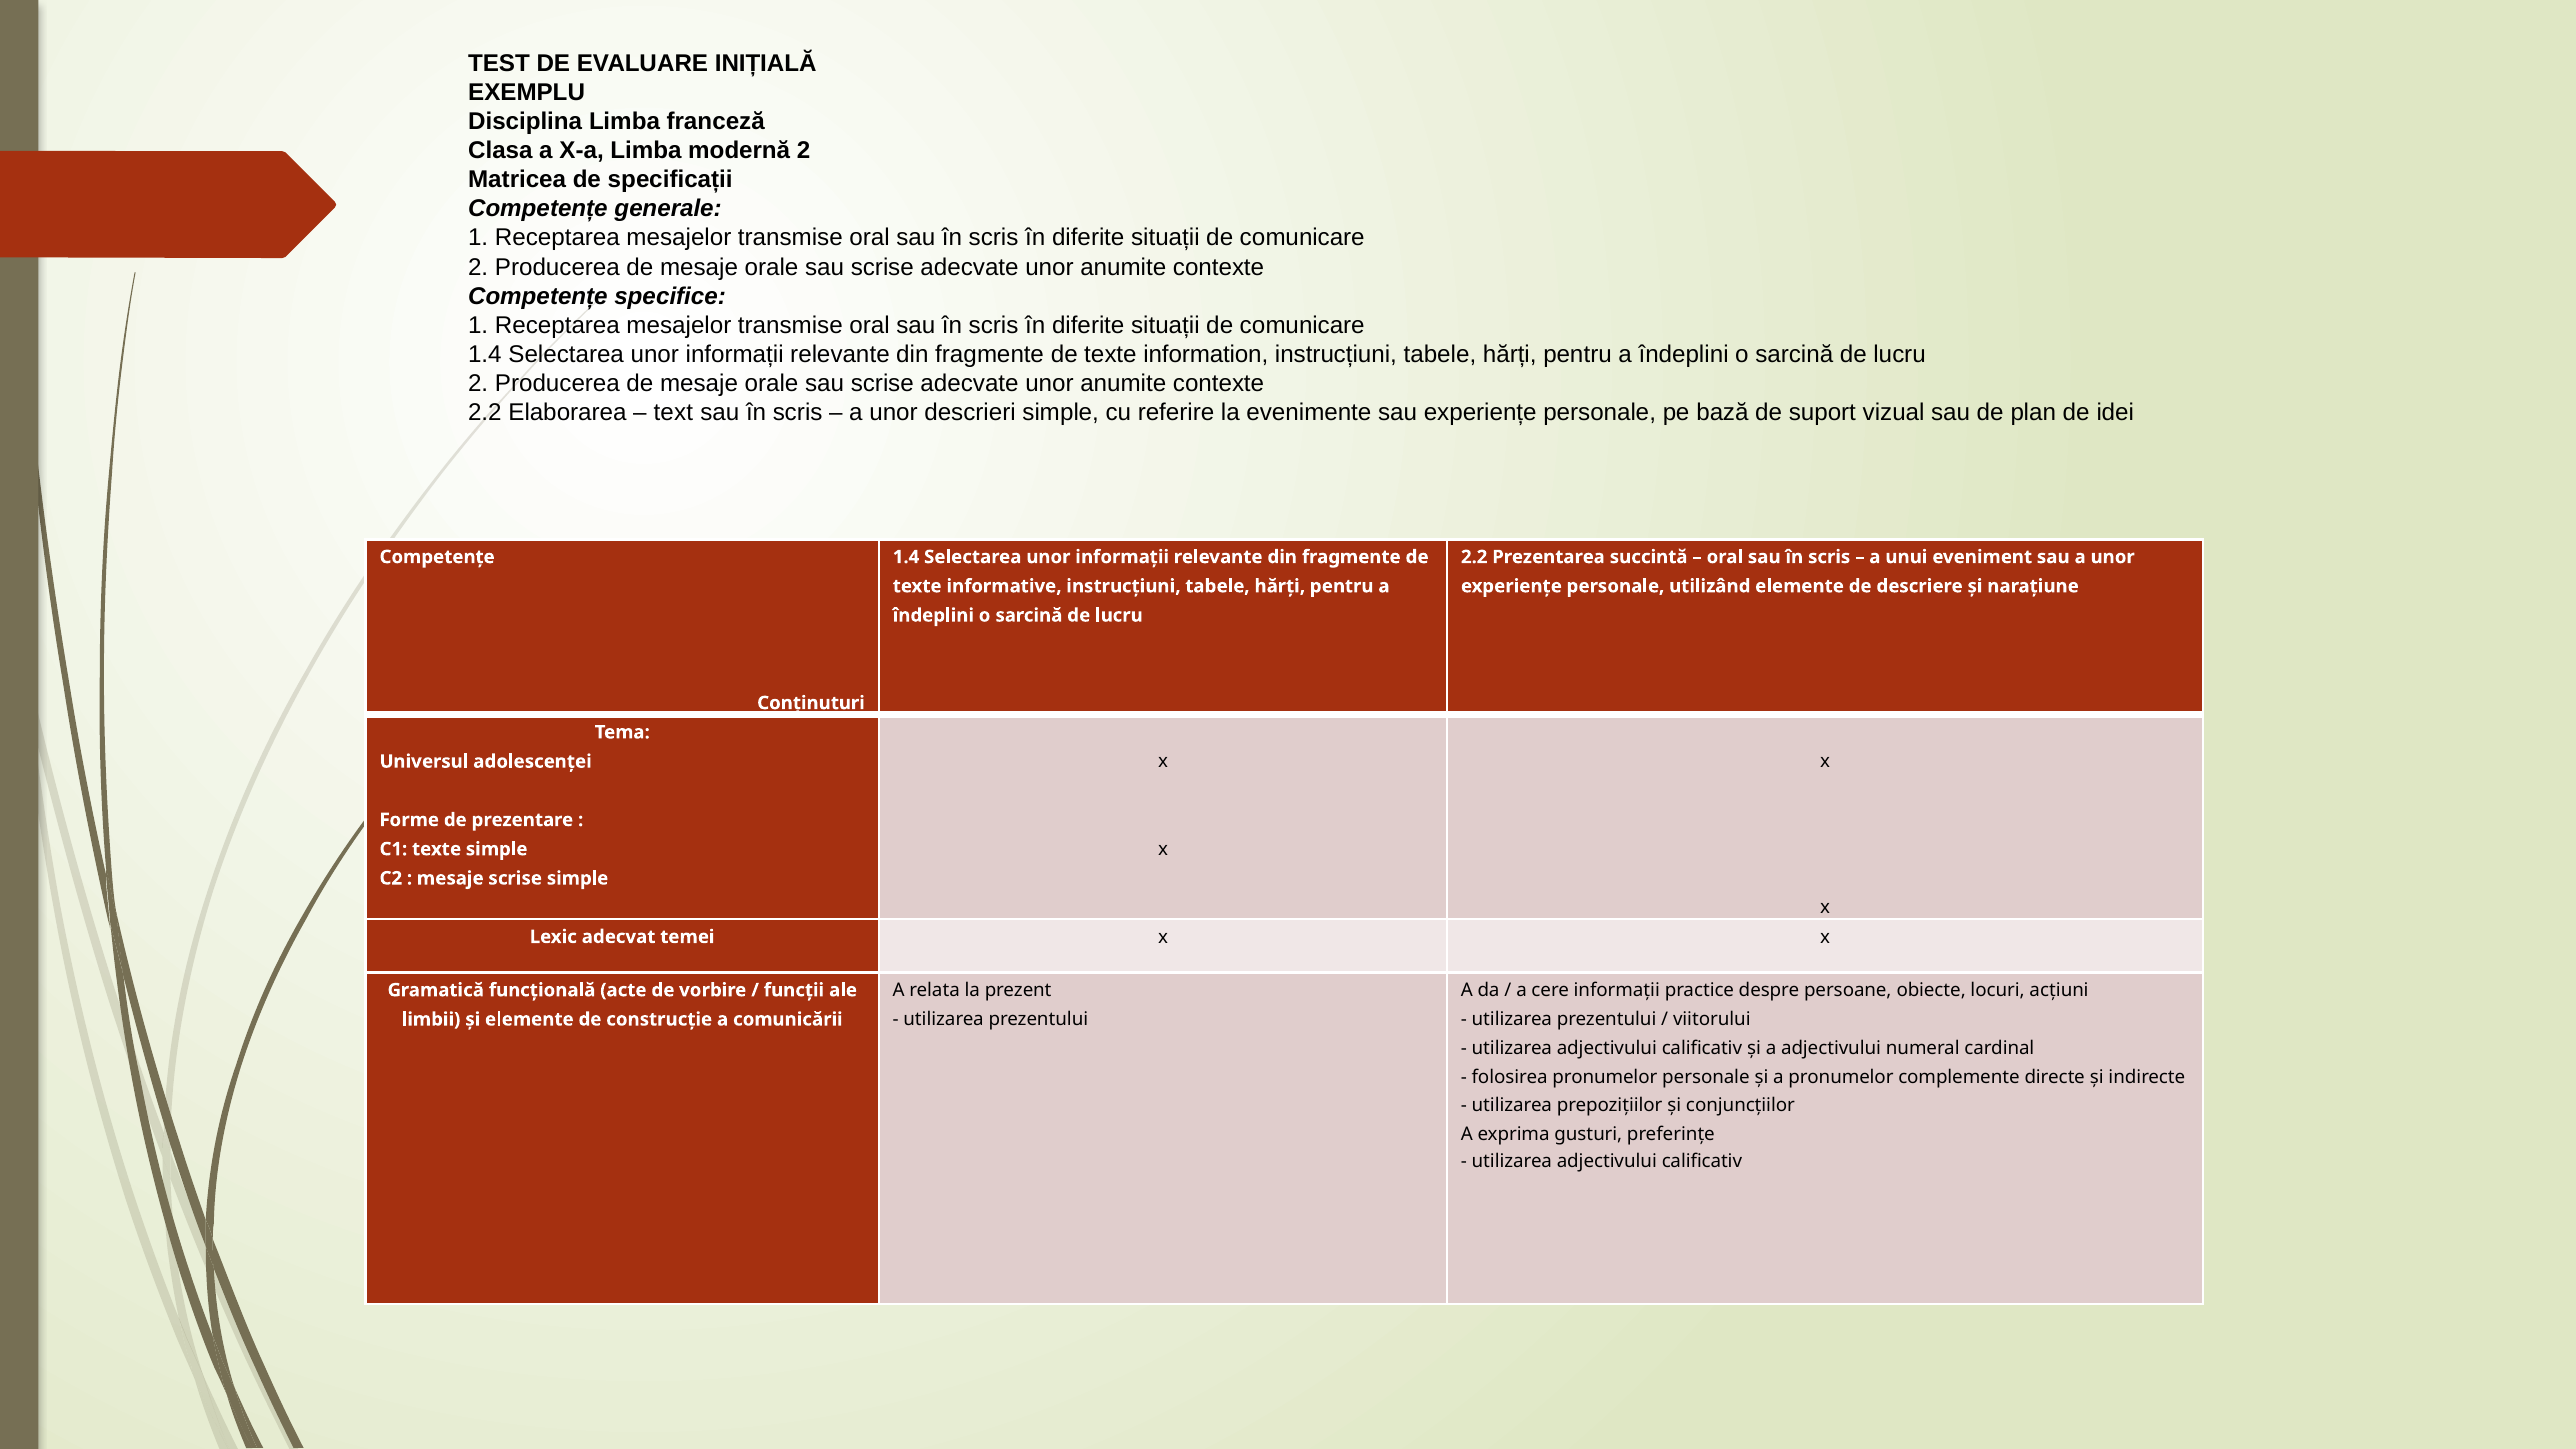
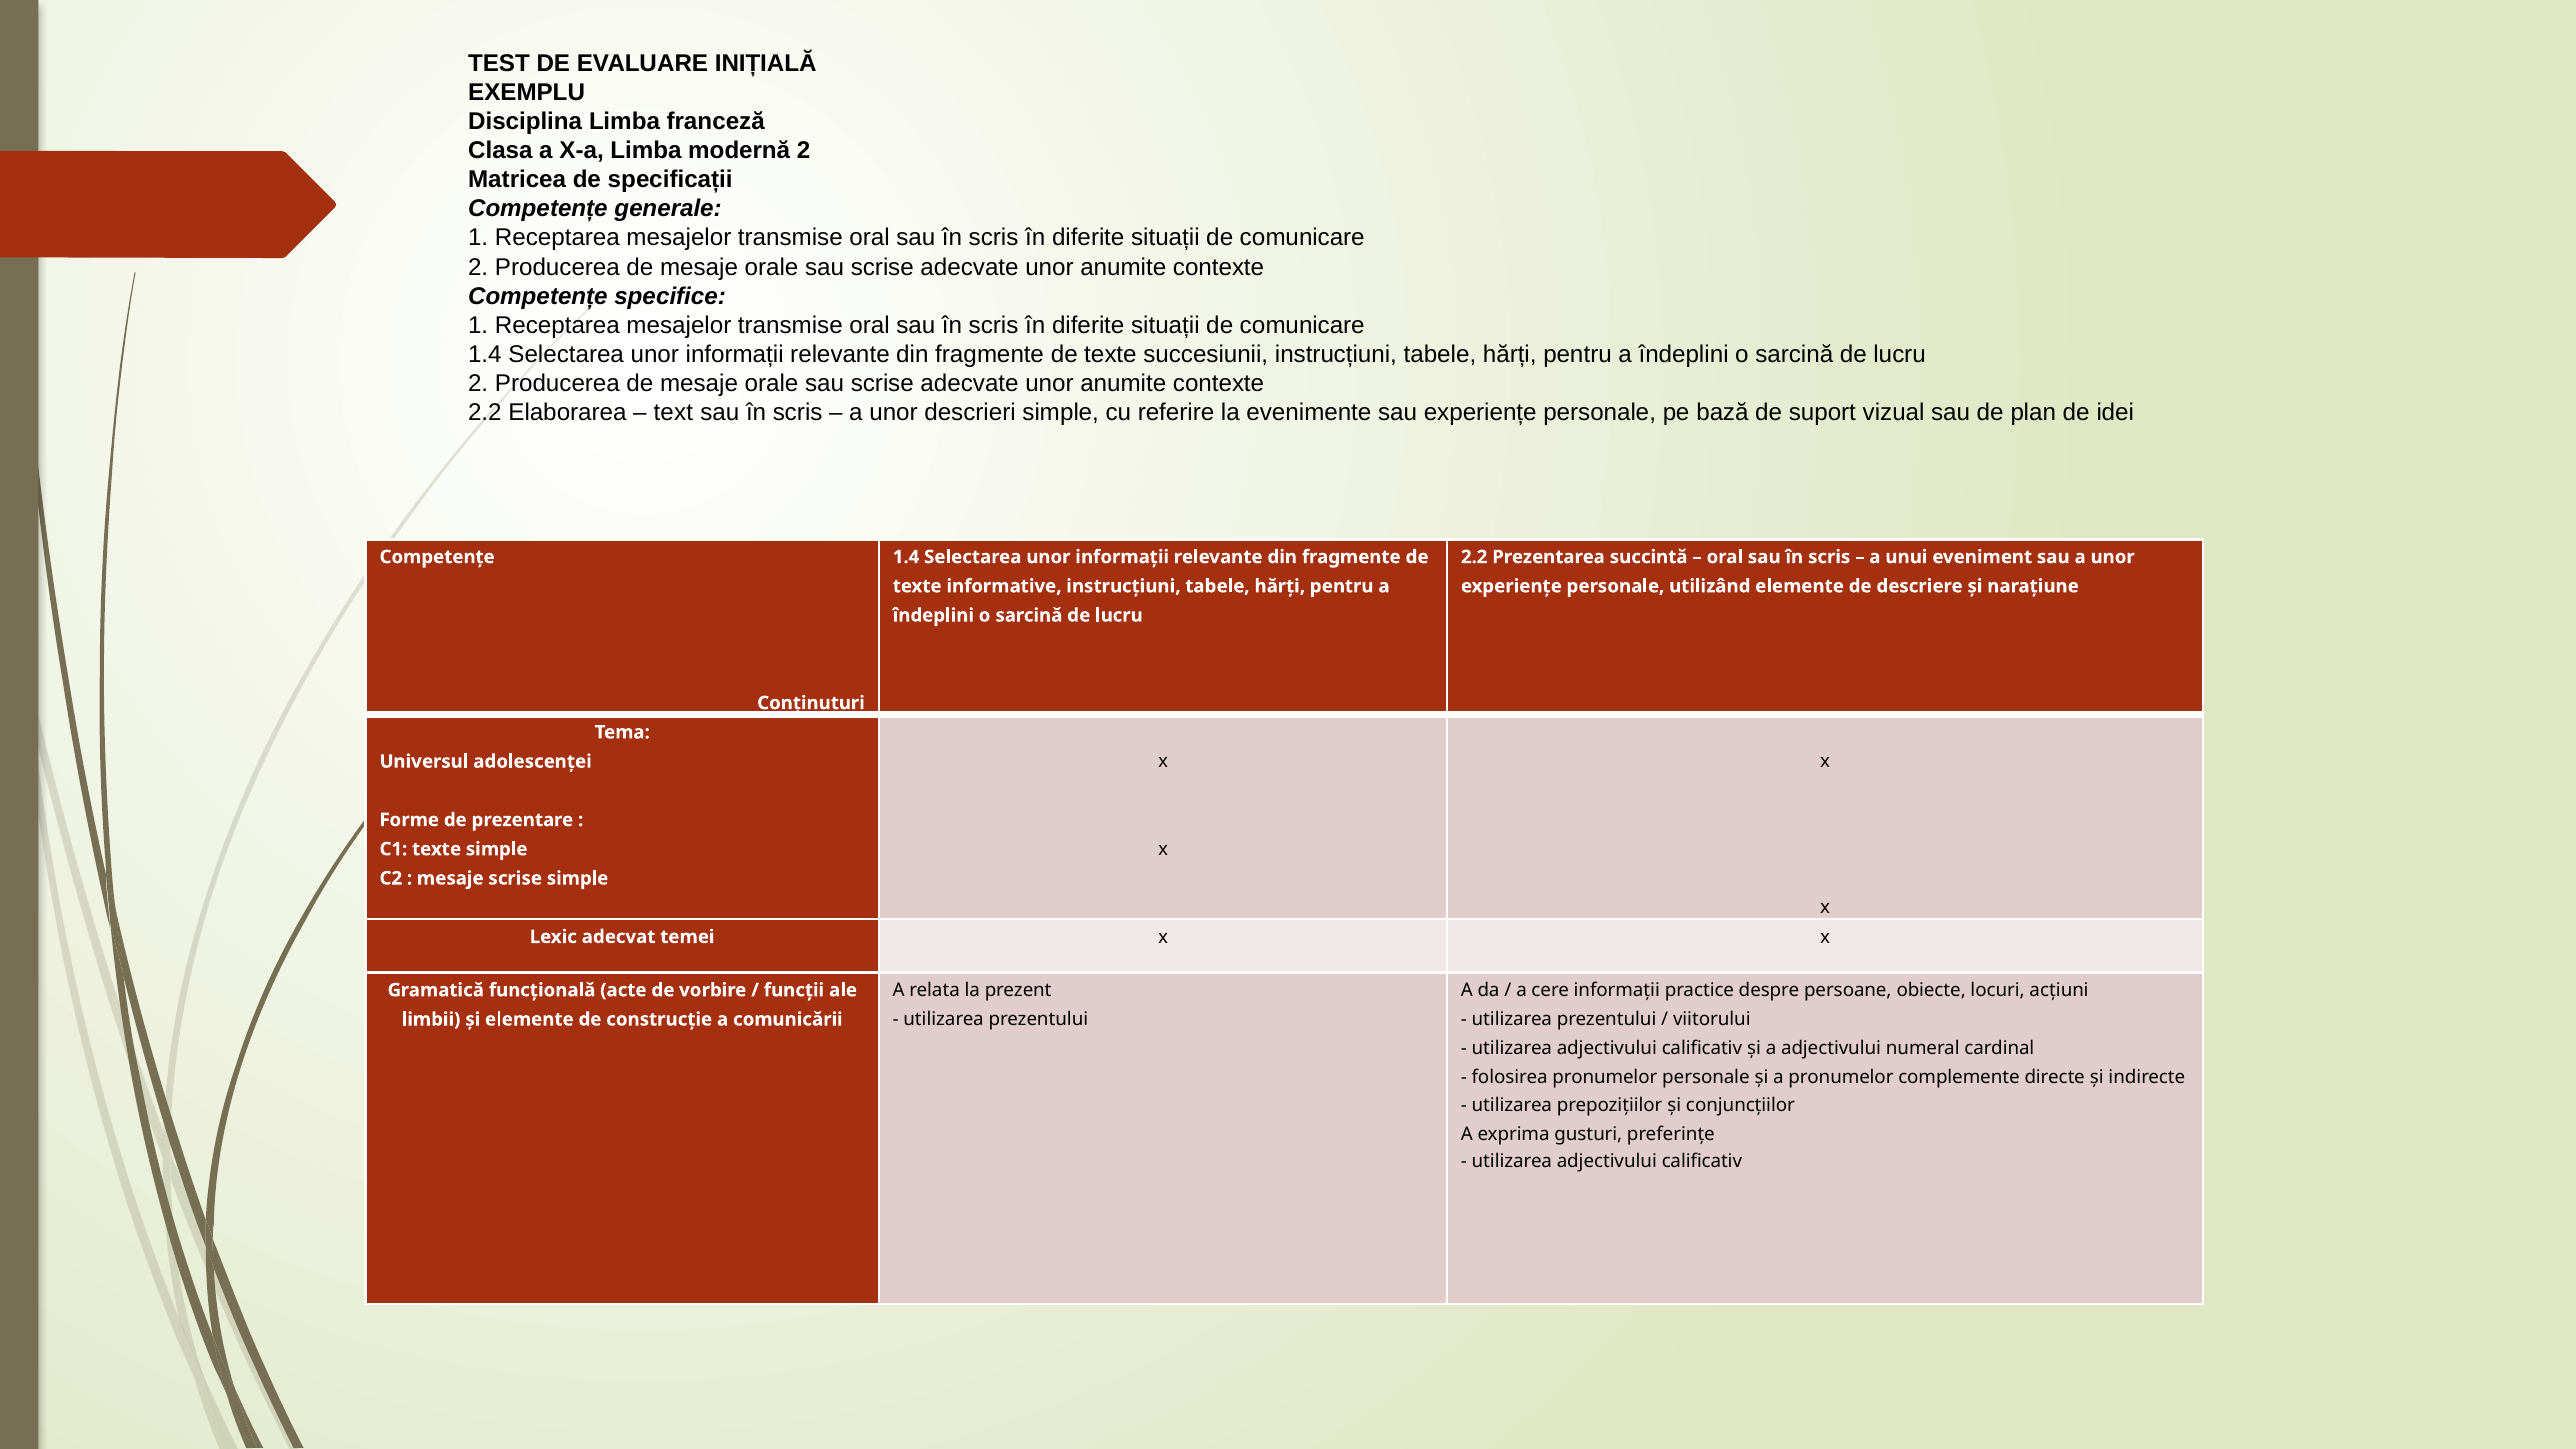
information: information -> succesiunii
